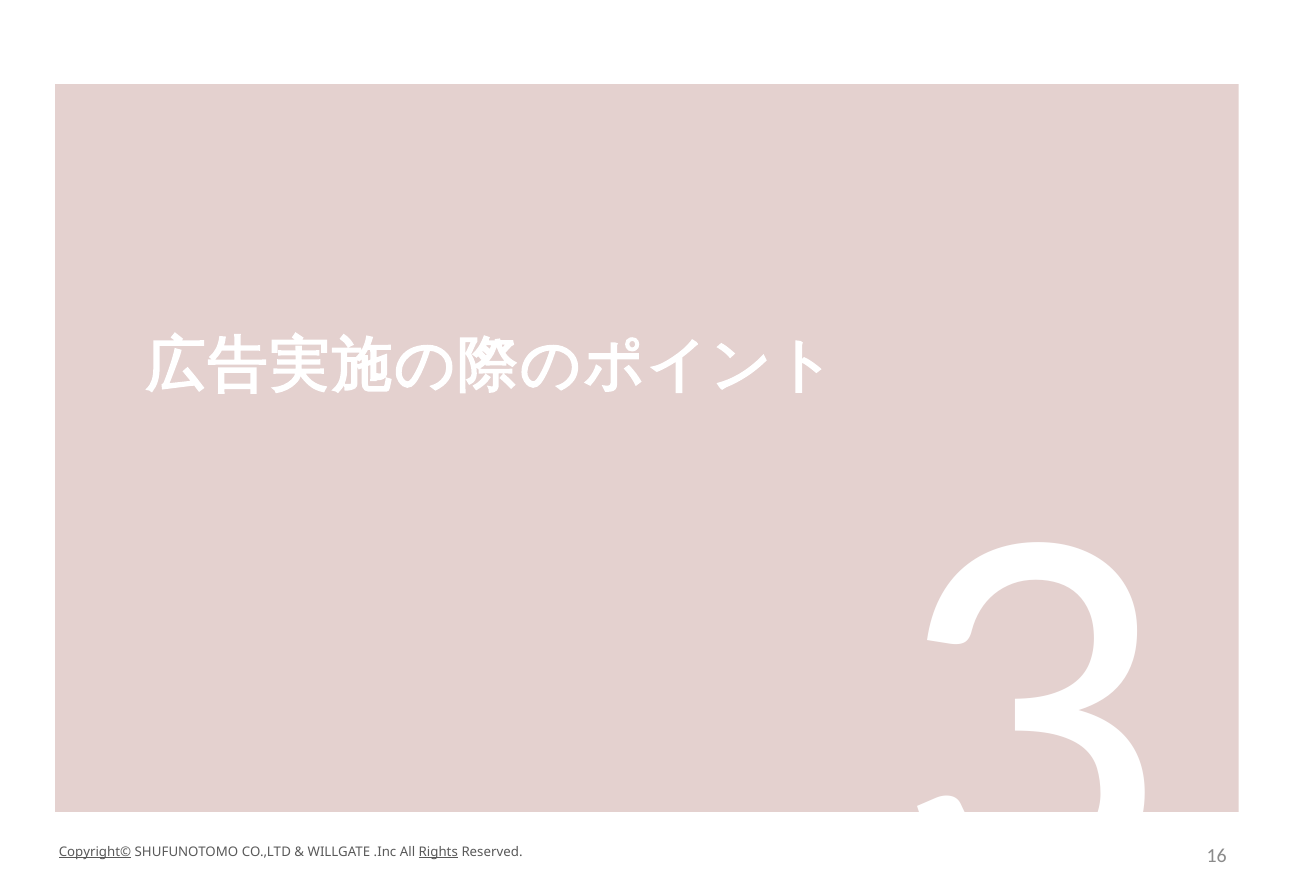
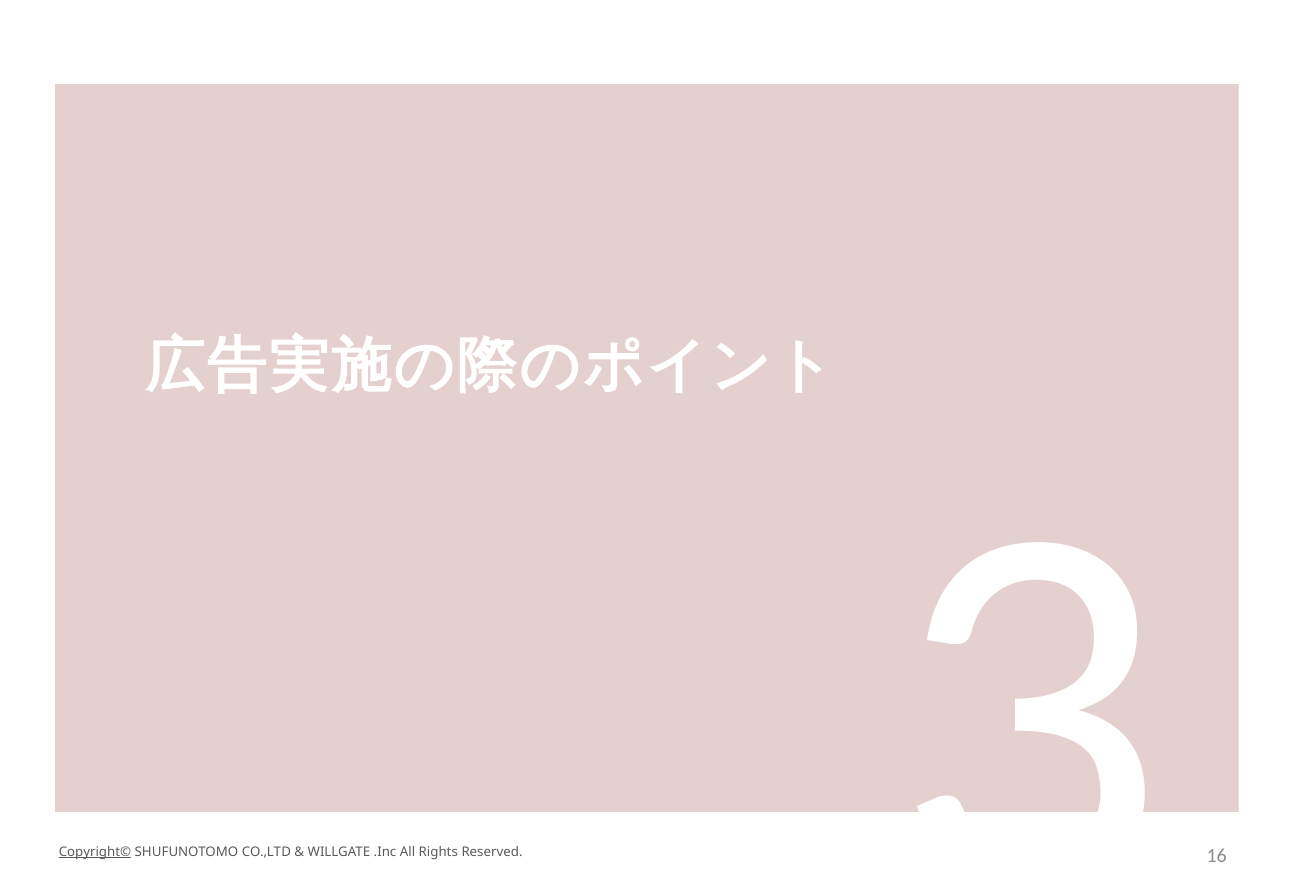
Rights underline: present -> none
